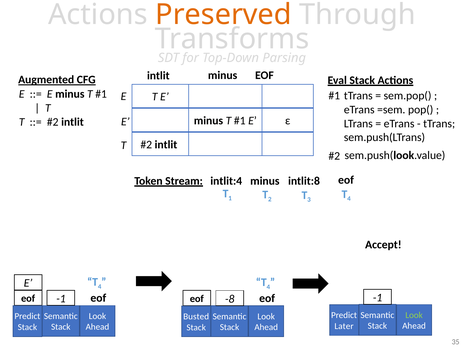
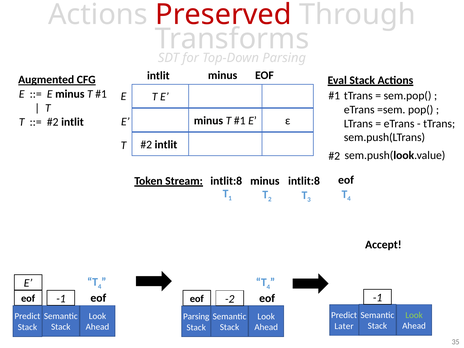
Preserved colour: orange -> red
Stream intlit:4: intlit:4 -> intlit:8
-8: -8 -> -2
Busted at (196, 317): Busted -> Parsing
